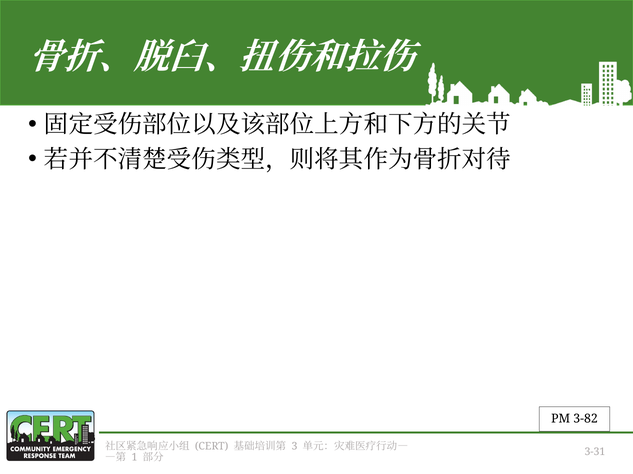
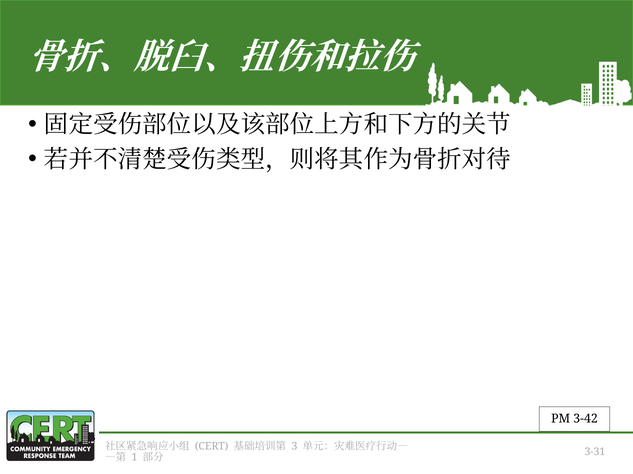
3-82: 3-82 -> 3-42
